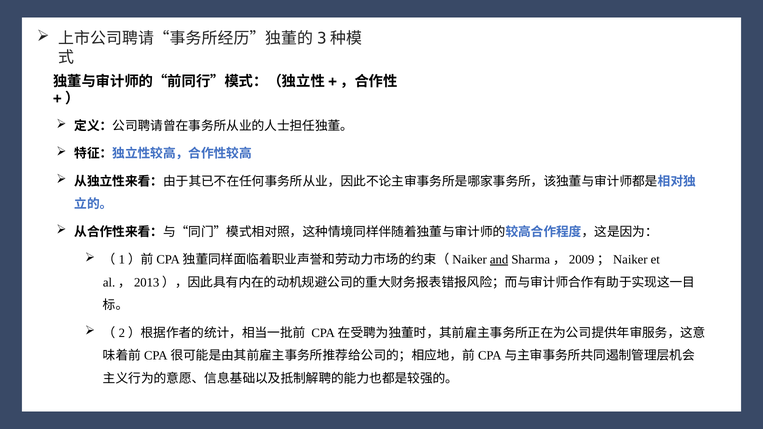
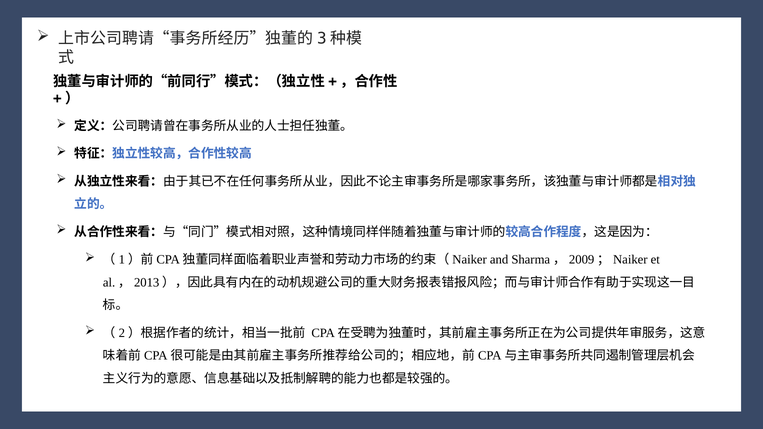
and underline: present -> none
